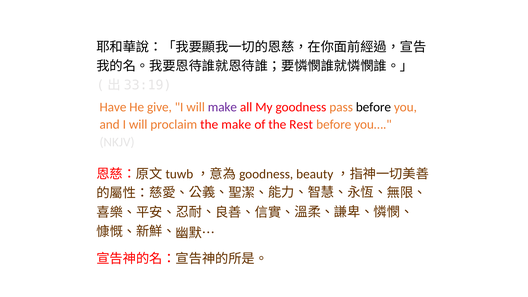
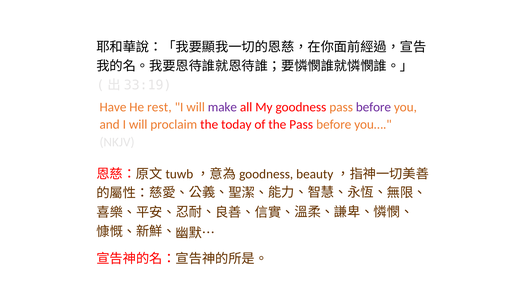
give: give -> rest
before at (373, 107) colour: black -> purple
the make: make -> today
the Rest: Rest -> Pass
